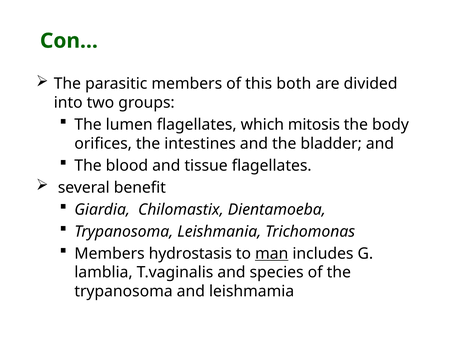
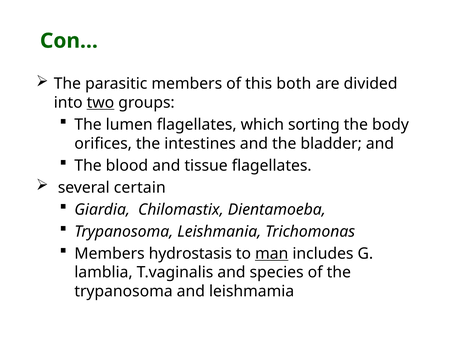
two underline: none -> present
mitosis: mitosis -> sorting
benefit: benefit -> certain
